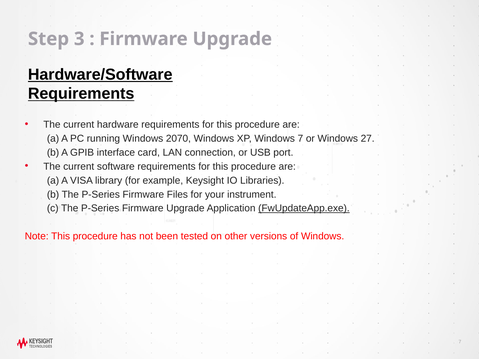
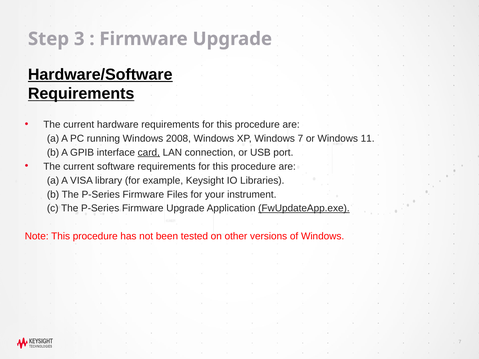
2070: 2070 -> 2008
27: 27 -> 11
card underline: none -> present
